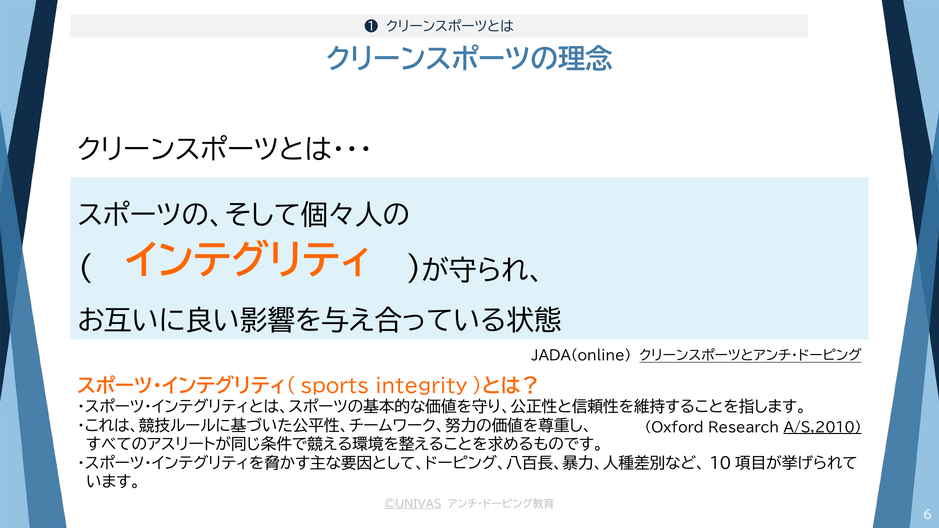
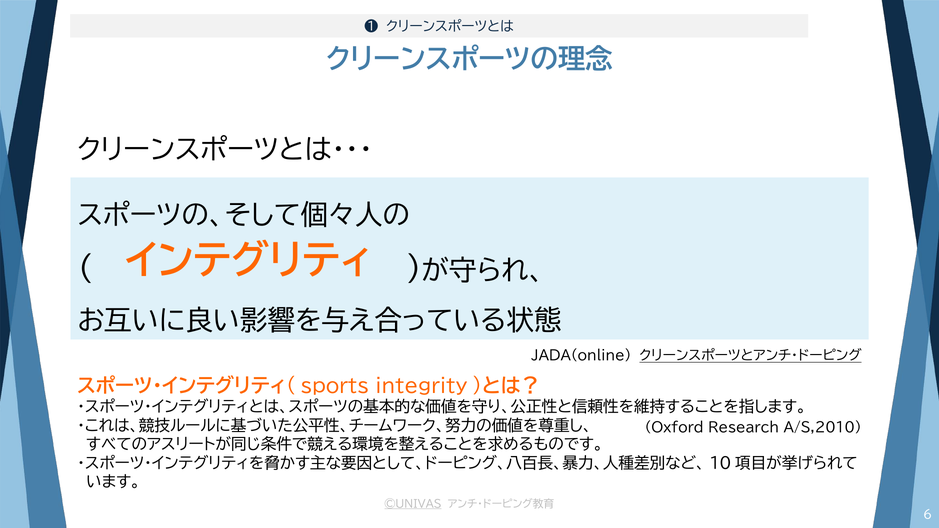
A/S,2010 underline: present -> none
